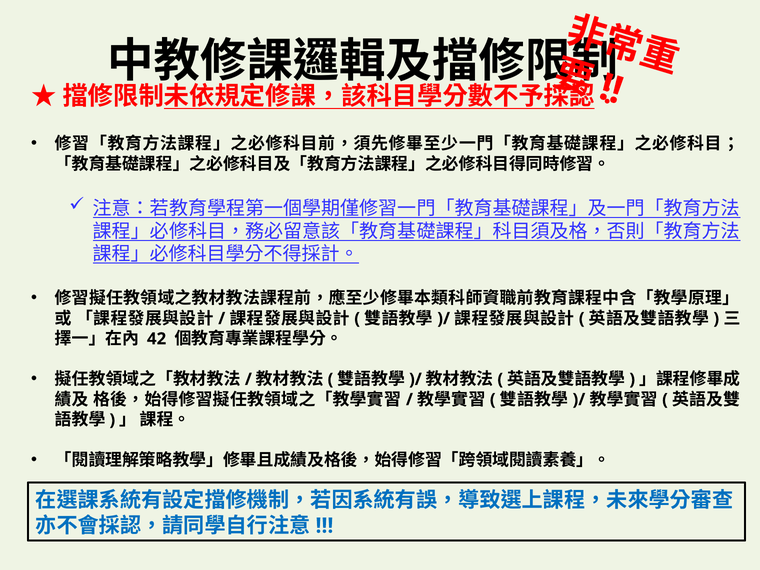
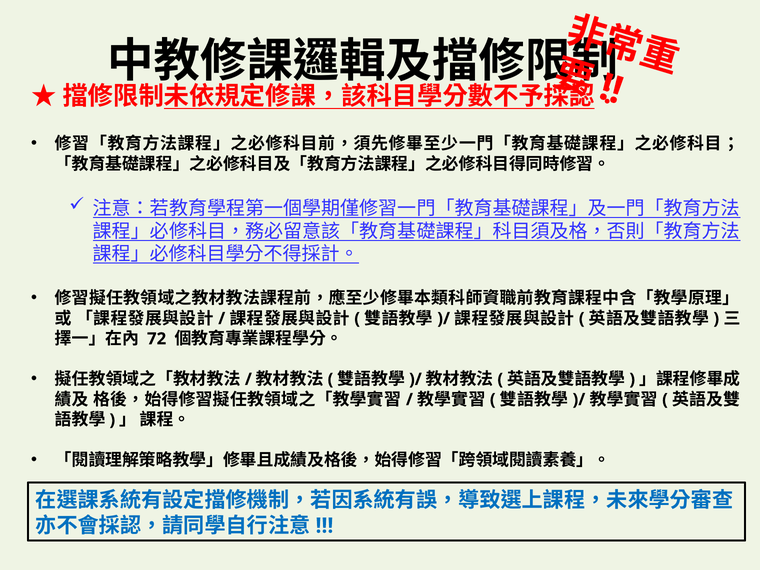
42: 42 -> 72
